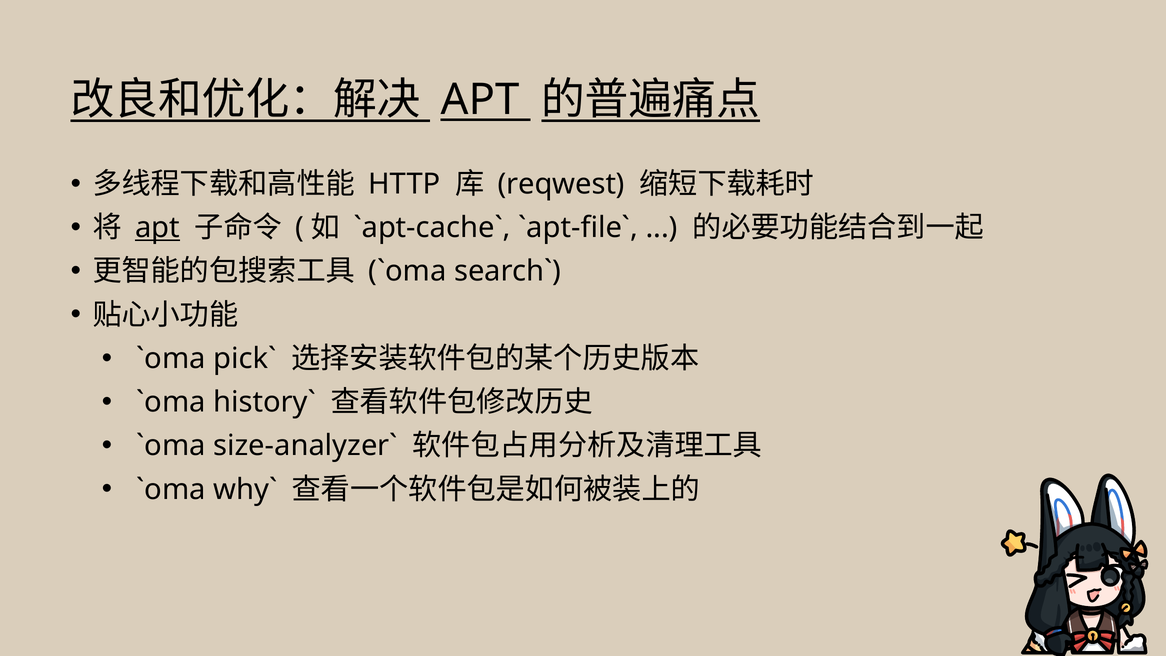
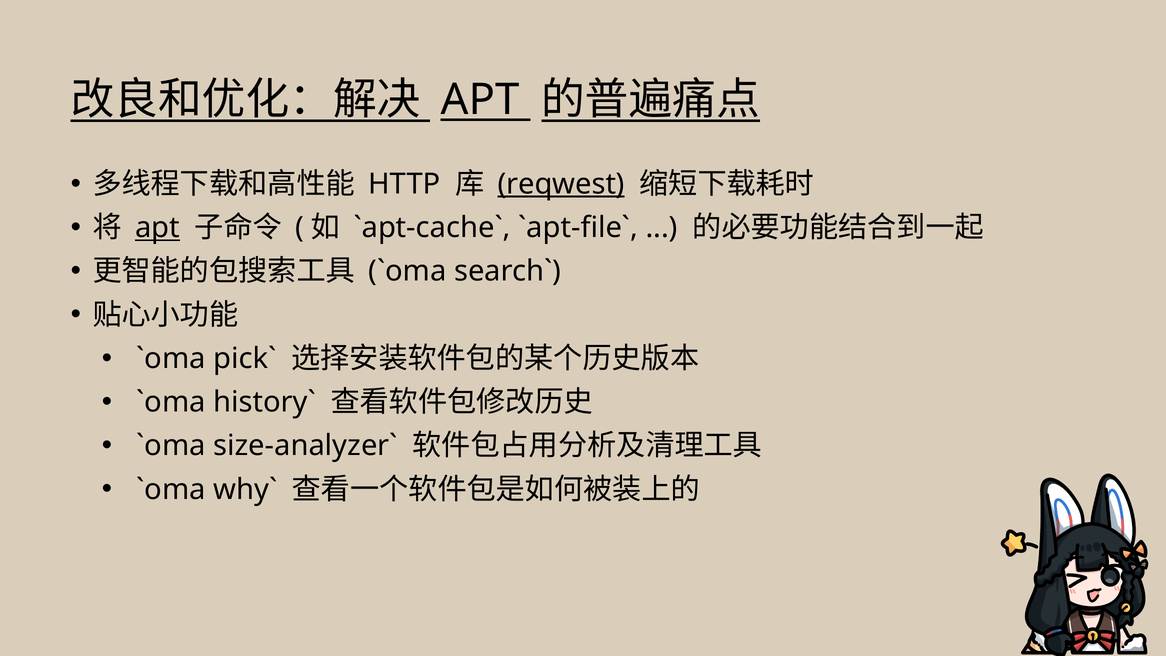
reqwest underline: none -> present
